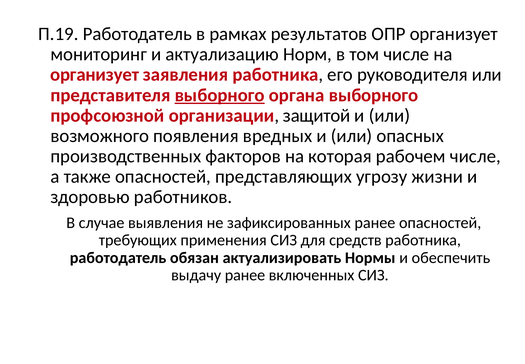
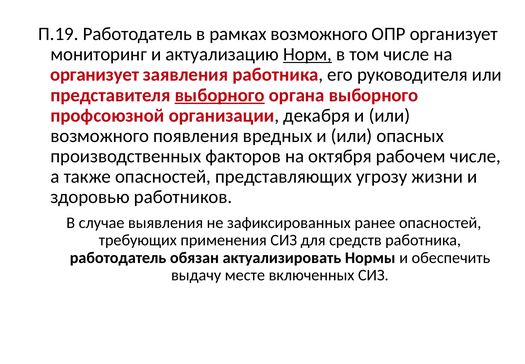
рамках результатов: результатов -> возможного
Норм underline: none -> present
защитой: защитой -> декабря
которая: которая -> октября
выдачу ранее: ранее -> месте
